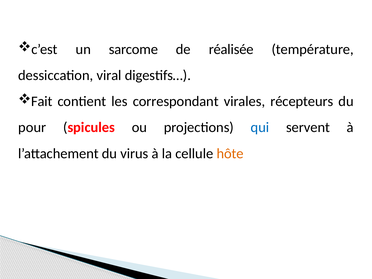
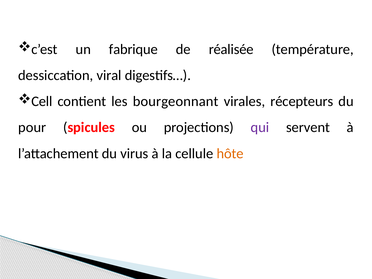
sarcome: sarcome -> fabrique
Fait: Fait -> Cell
correspondant: correspondant -> bourgeonnant
qui colour: blue -> purple
